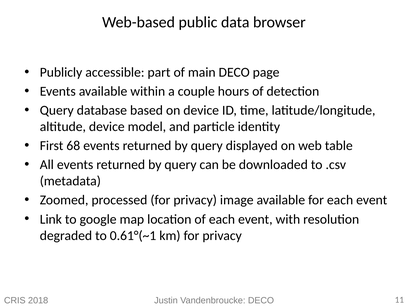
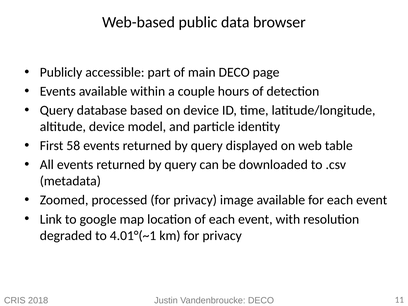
68: 68 -> 58
0.61°(~1: 0.61°(~1 -> 4.01°(~1
